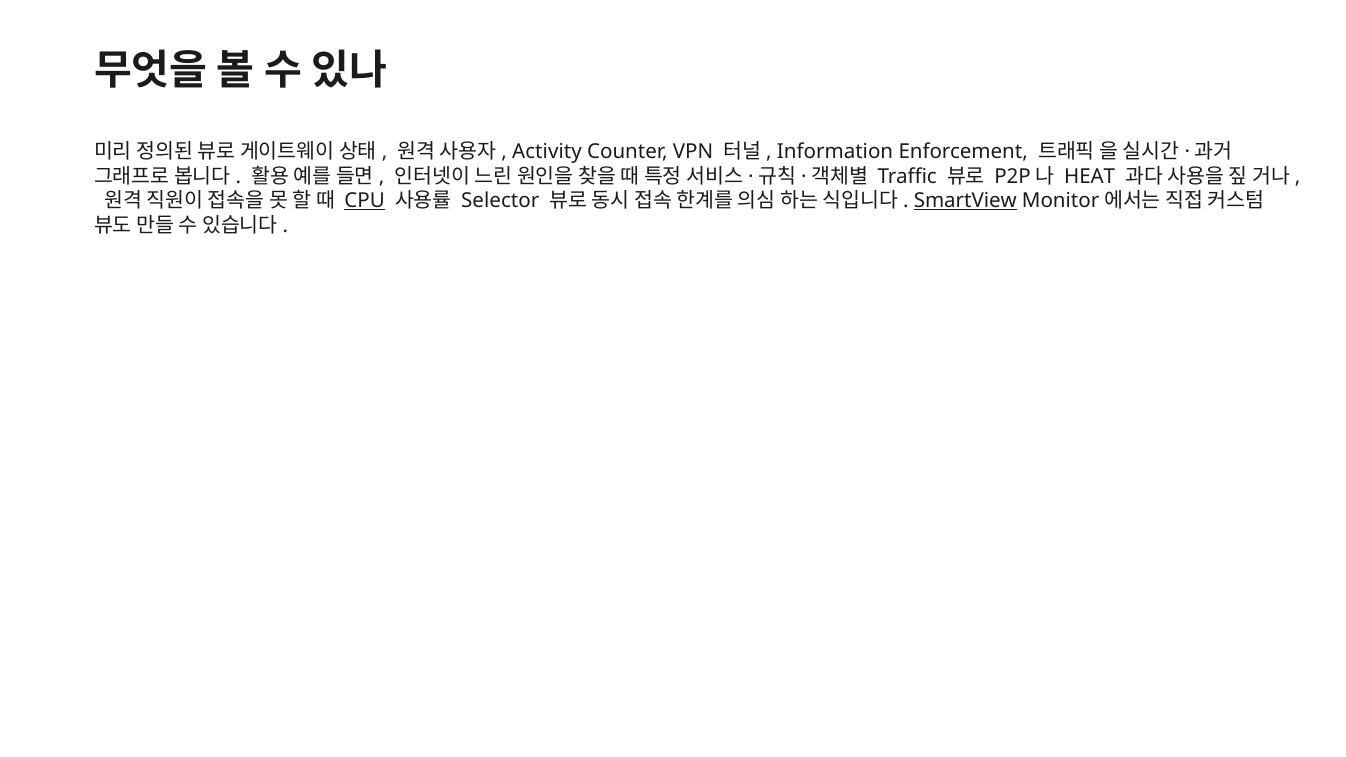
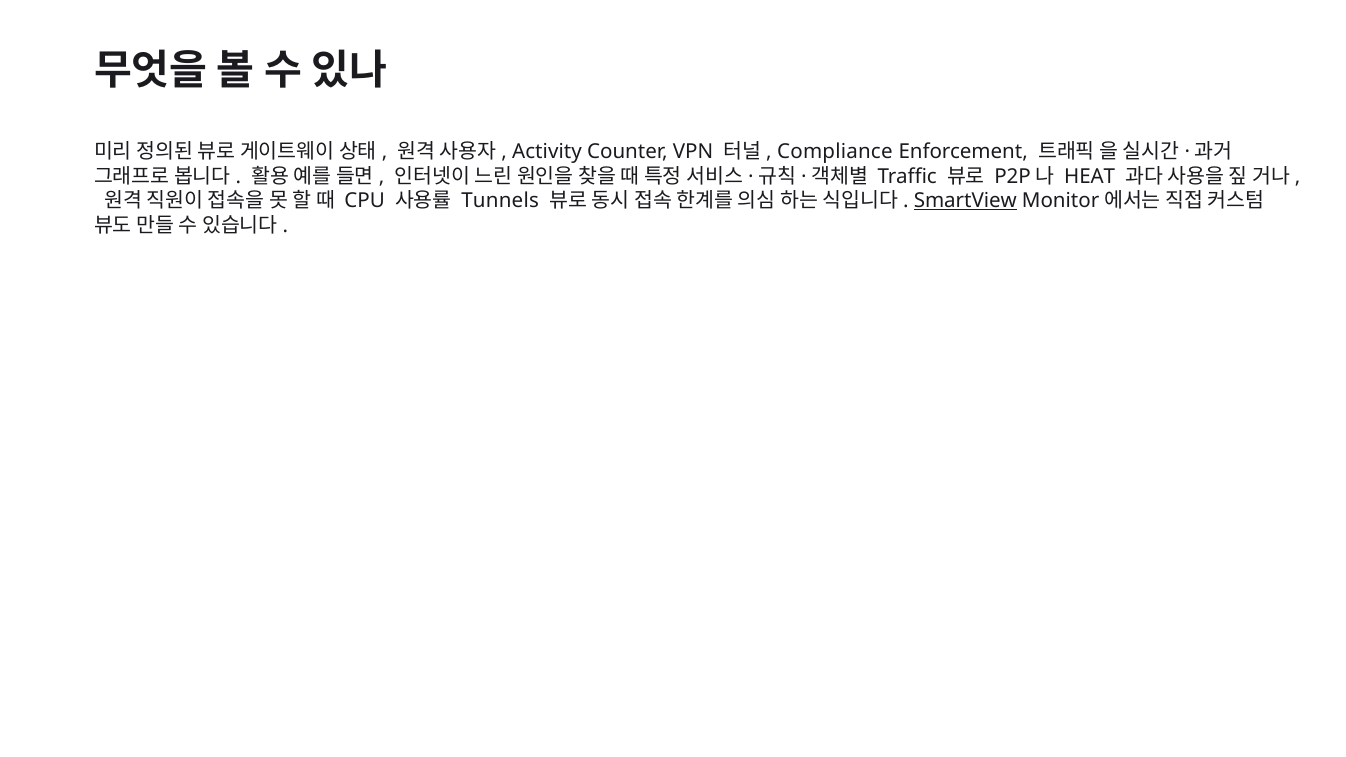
Information: Information -> Compliance
CPU underline: present -> none
Selector: Selector -> Tunnels
